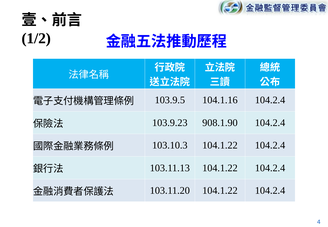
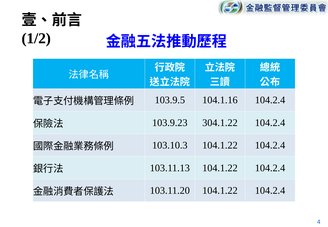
908.1.90: 908.1.90 -> 304.1.22
